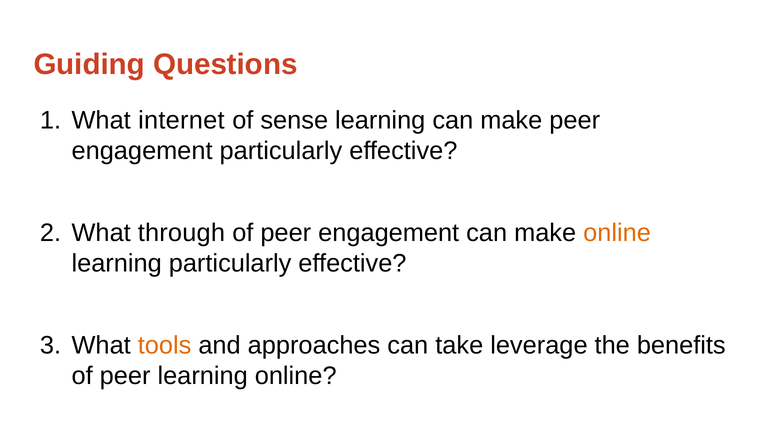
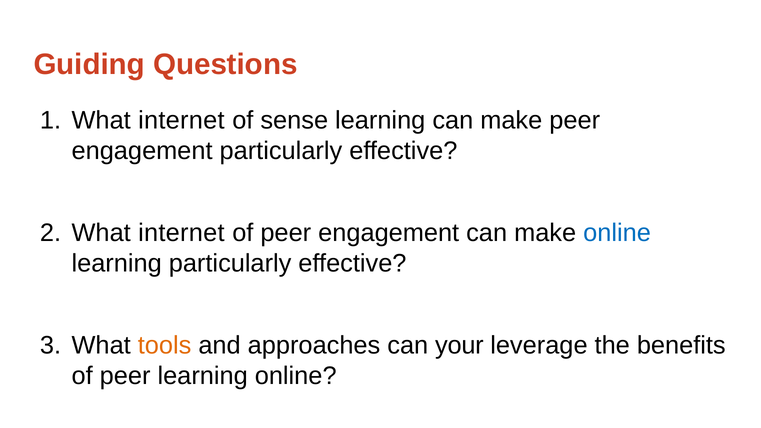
through at (181, 233): through -> internet
online at (617, 233) colour: orange -> blue
take: take -> your
